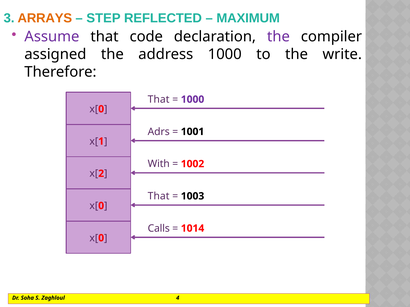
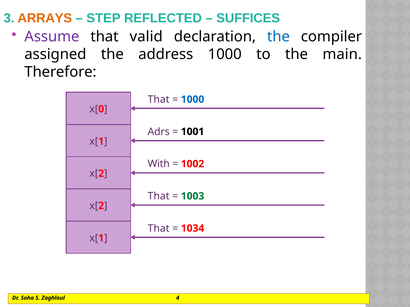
MAXIMUM: MAXIMUM -> SUFFICES
code: code -> valid
the at (278, 37) colour: purple -> blue
write: write -> main
1000 at (193, 100) colour: purple -> blue
1003 colour: black -> green
0 at (101, 206): 0 -> 2
Calls at (159, 229): Calls -> That
1014: 1014 -> 1034
0 at (101, 238): 0 -> 1
